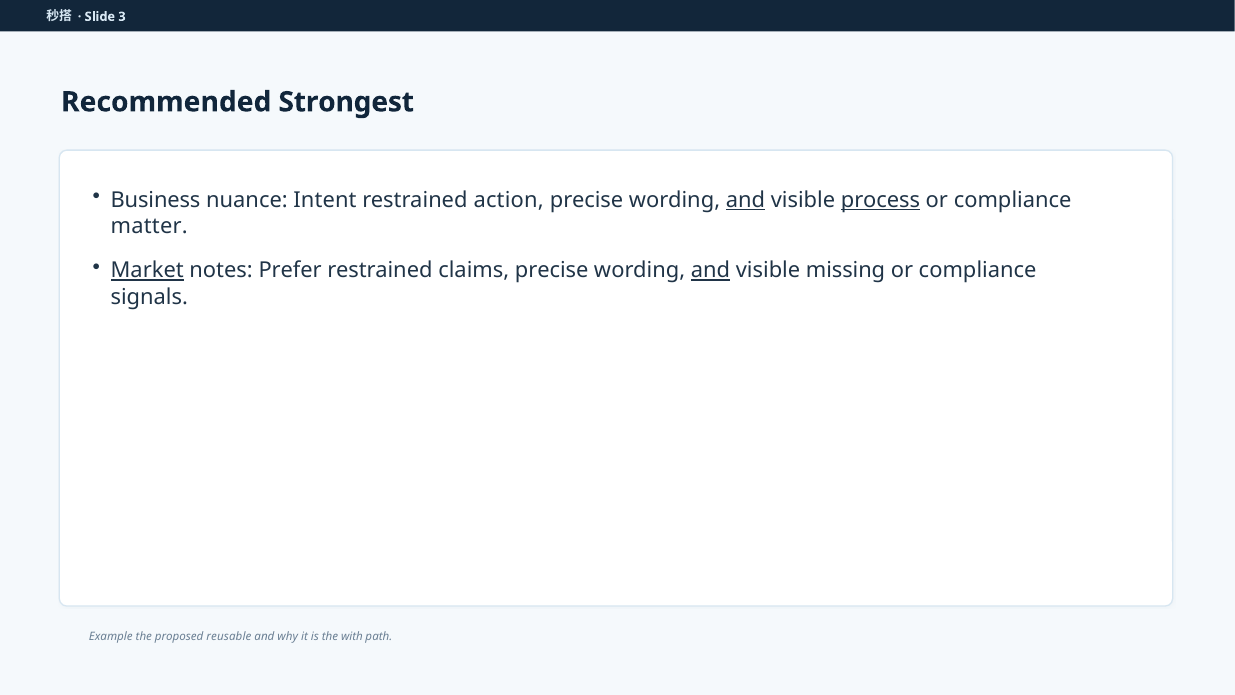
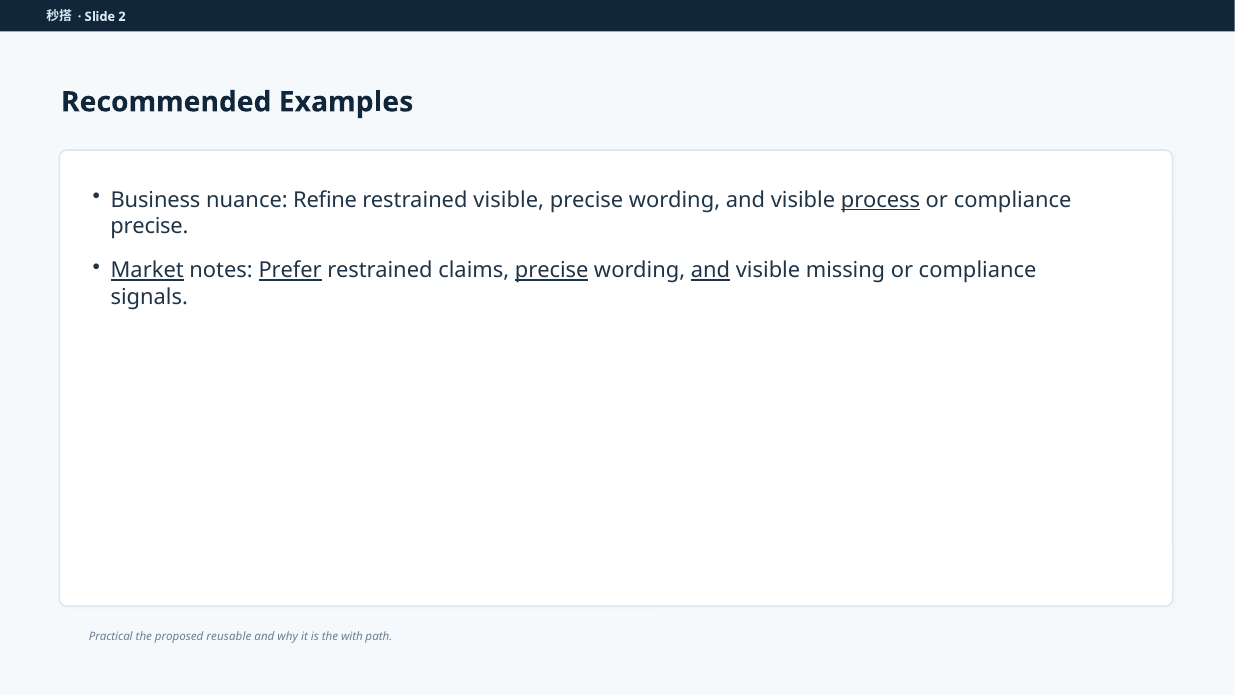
3: 3 -> 2
Strongest: Strongest -> Examples
Intent: Intent -> Refine
restrained action: action -> visible
and at (745, 200) underline: present -> none
matter at (149, 226): matter -> precise
Prefer underline: none -> present
precise at (552, 270) underline: none -> present
Example: Example -> Practical
